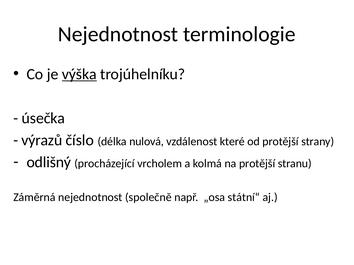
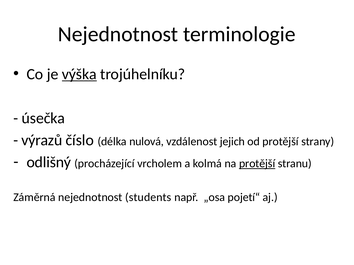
které: které -> jejich
protější at (257, 164) underline: none -> present
společně: společně -> students
státní“: státní“ -> pojetí“
